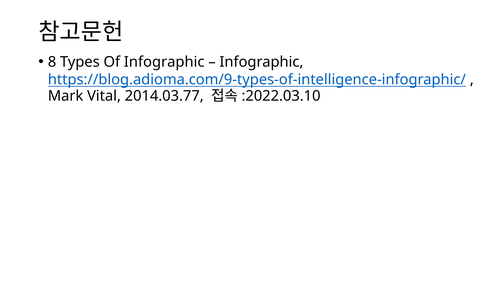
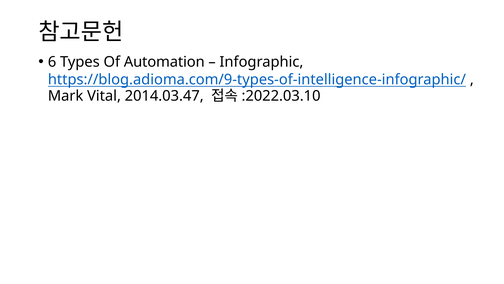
8: 8 -> 6
Of Infographic: Infographic -> Automation
2014.03.77: 2014.03.77 -> 2014.03.47
